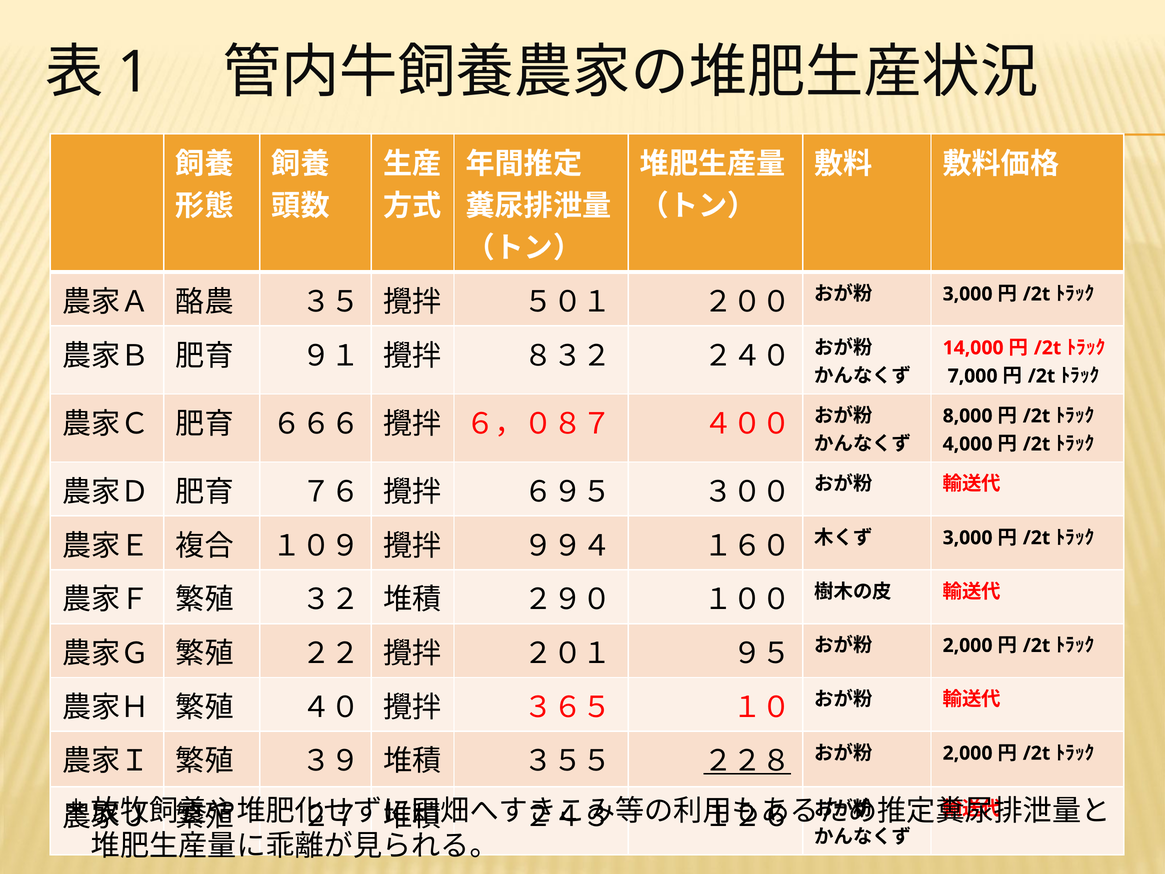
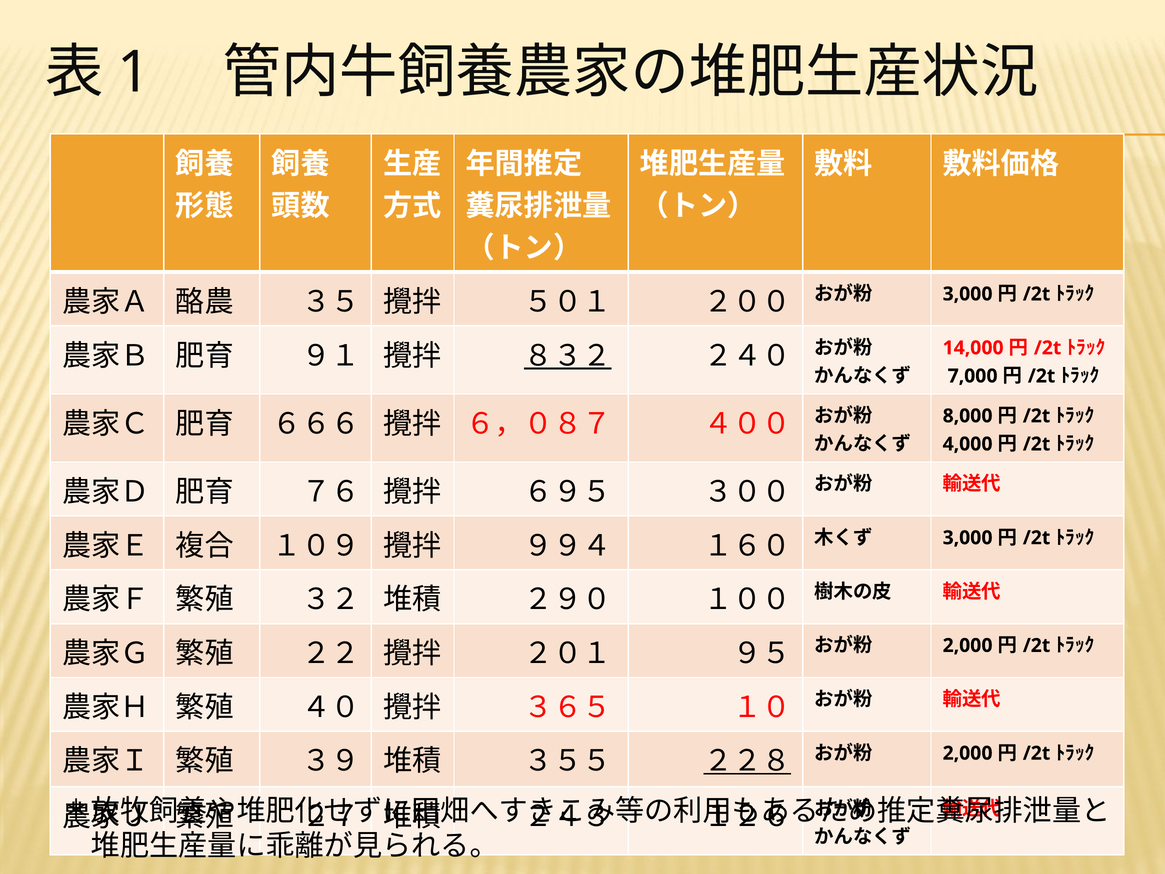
８３２ underline: none -> present
